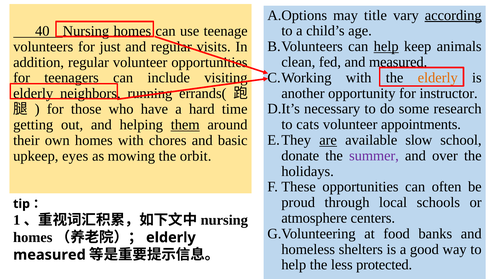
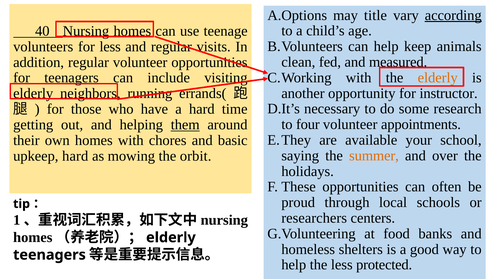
help at (386, 46) underline: present -> none
for just: just -> less
cats: cats -> four
are underline: present -> none
slow: slow -> your
donate: donate -> saying
summer colour: purple -> orange
upkeep eyes: eyes -> hard
atmosphere: atmosphere -> researchers
measured at (49, 255): measured -> teenagers
